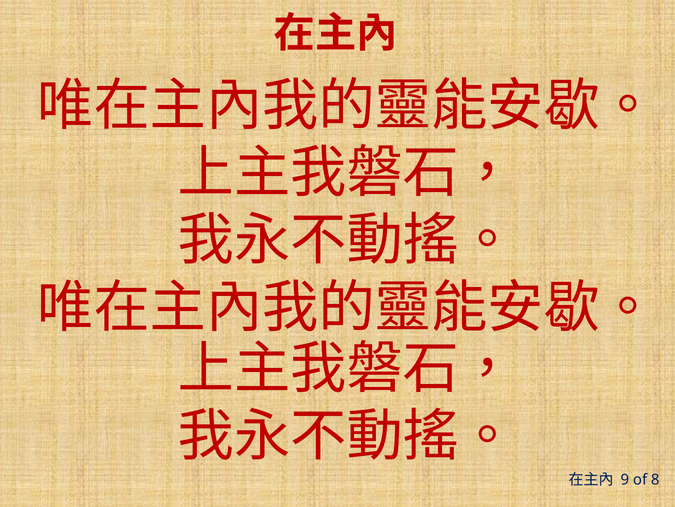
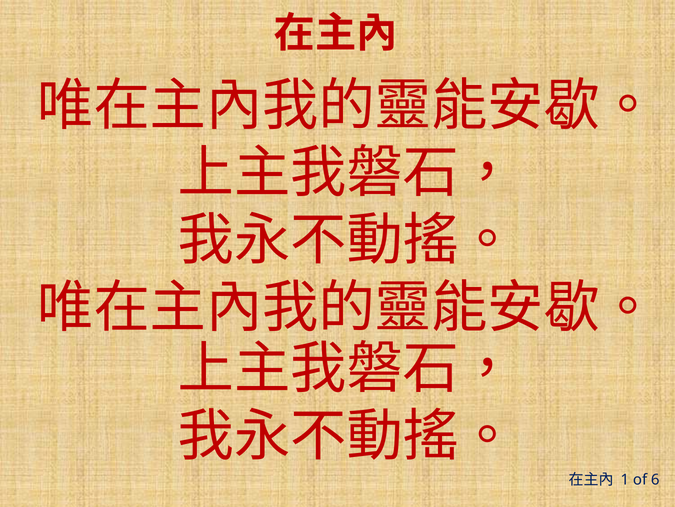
9: 9 -> 1
8: 8 -> 6
